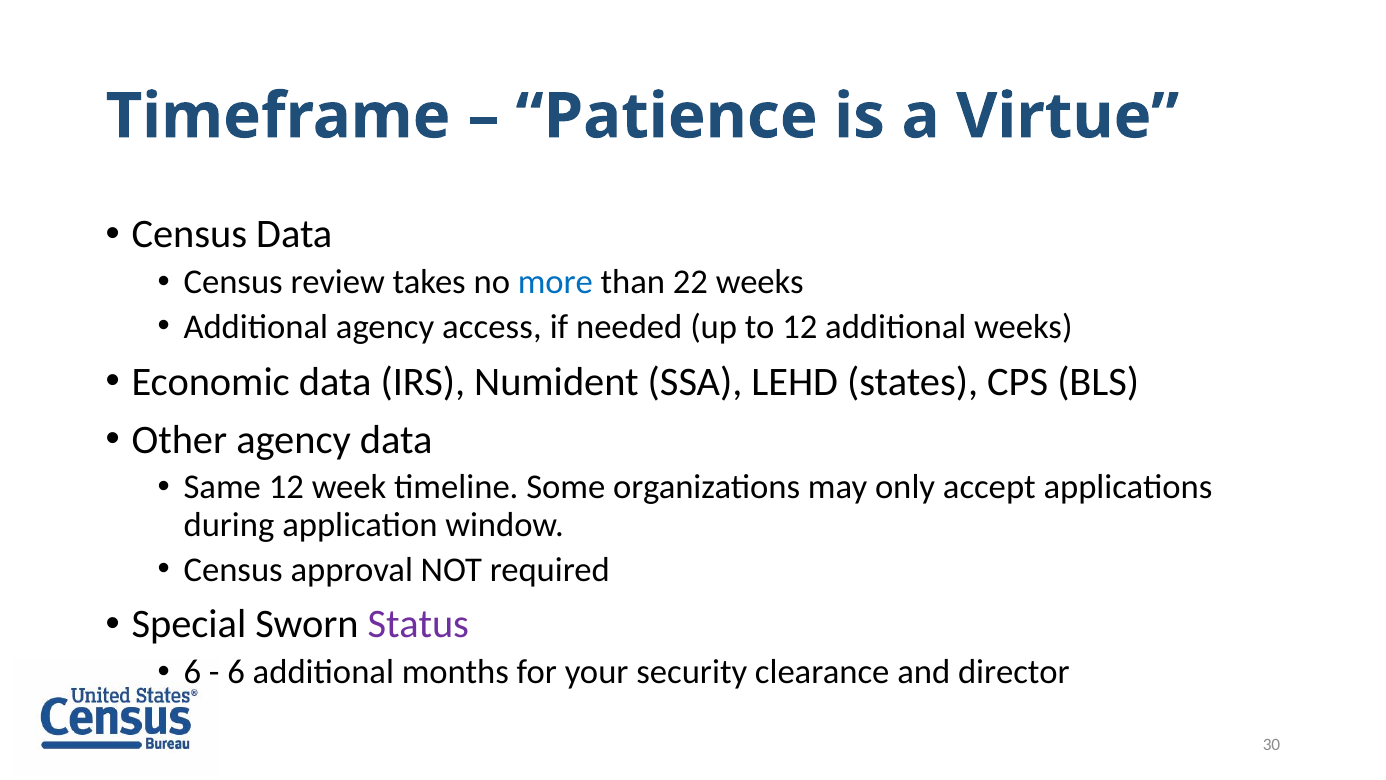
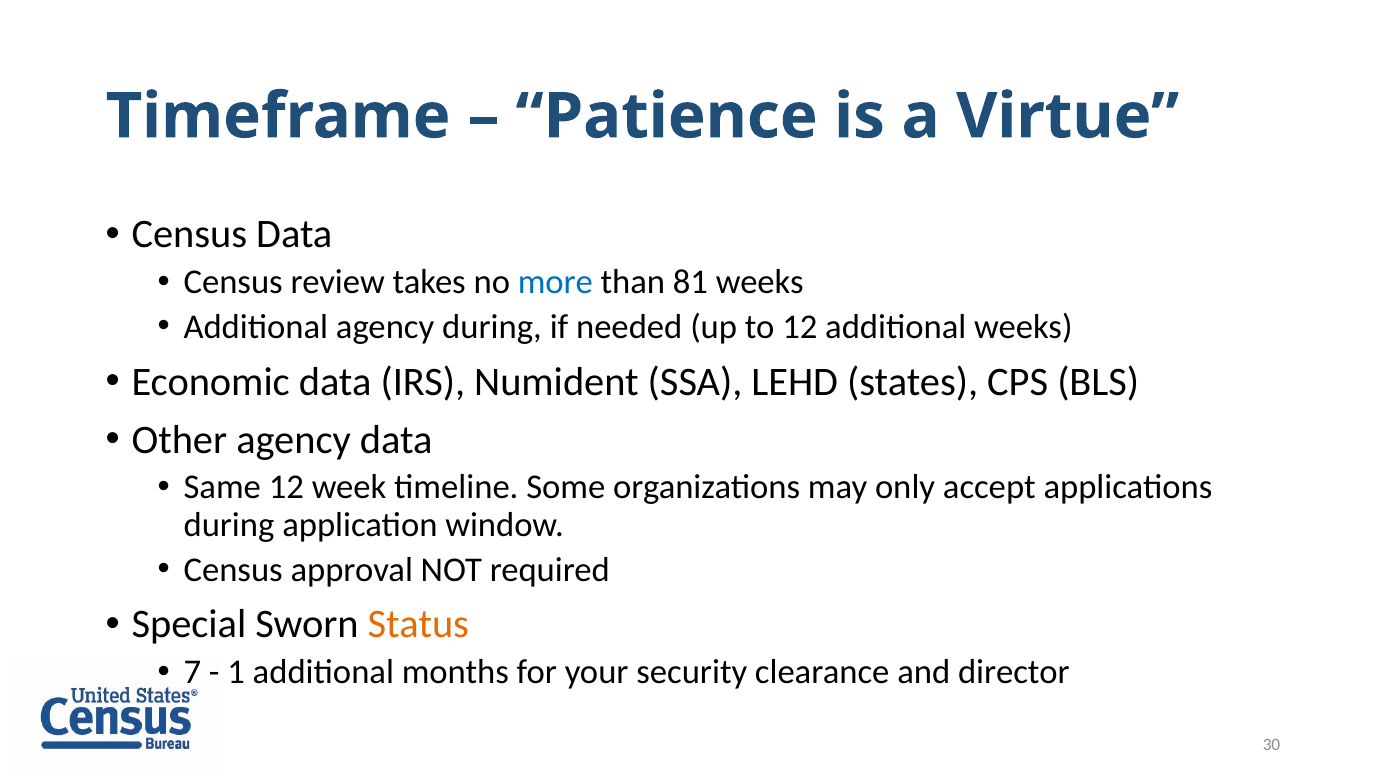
22: 22 -> 81
agency access: access -> during
Status colour: purple -> orange
6 at (192, 672): 6 -> 7
6 at (236, 672): 6 -> 1
